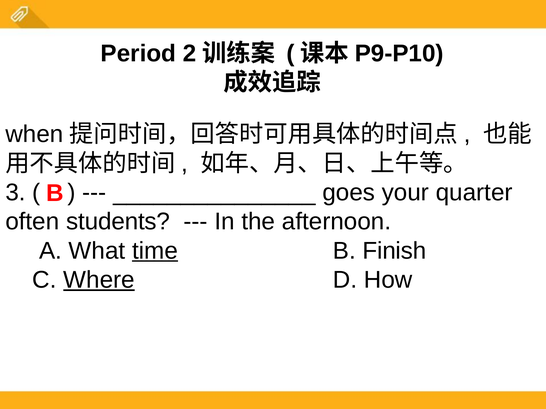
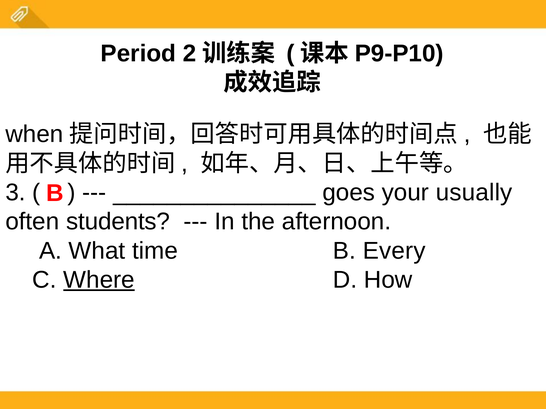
quarter: quarter -> usually
time underline: present -> none
Finish: Finish -> Every
